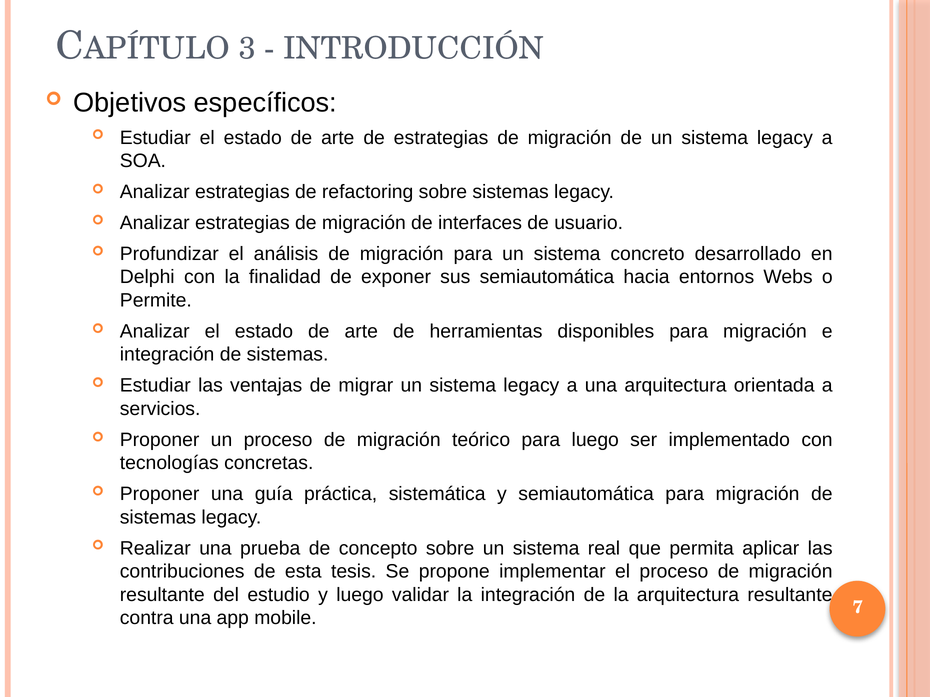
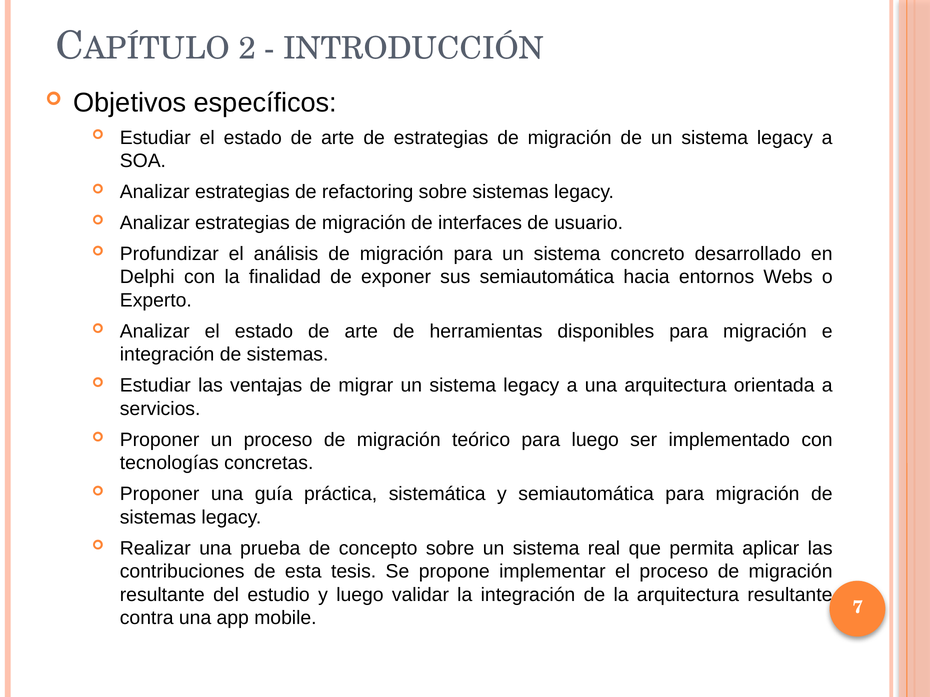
3: 3 -> 2
Permite: Permite -> Experto
